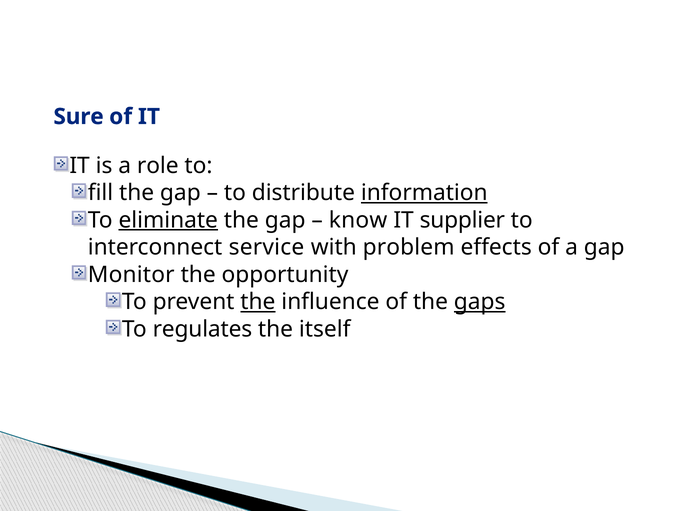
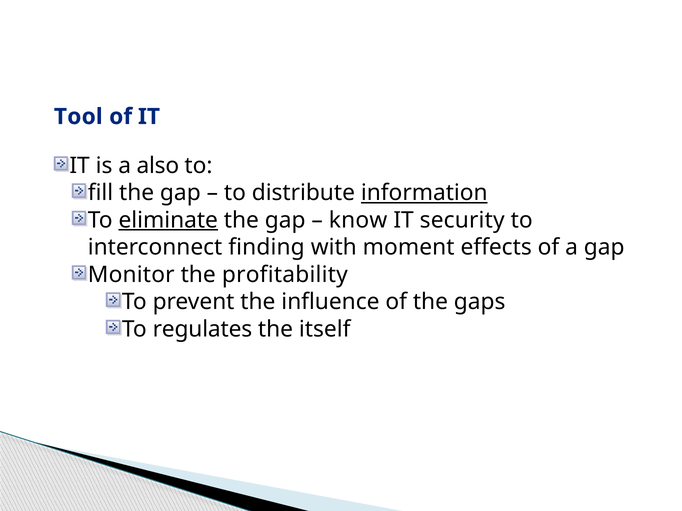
Sure: Sure -> Tool
role: role -> also
supplier: supplier -> security
service: service -> finding
problem: problem -> moment
opportunity: opportunity -> profitability
the at (258, 302) underline: present -> none
gaps underline: present -> none
